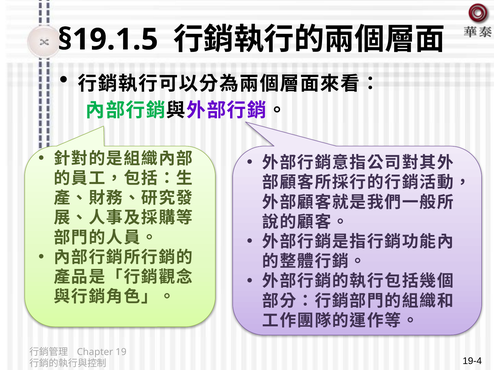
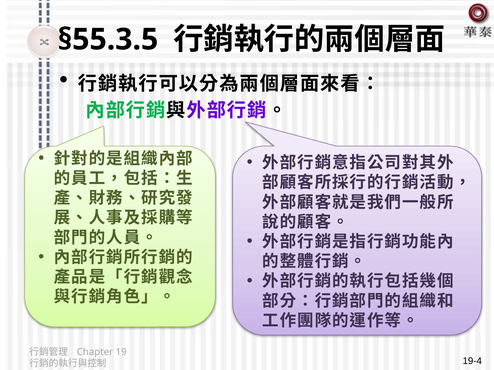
§19.1.5: §19.1.5 -> §55.3.5
